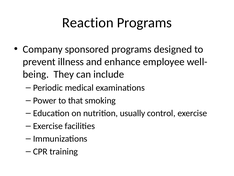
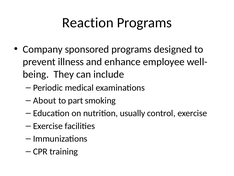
Power: Power -> About
that: that -> part
